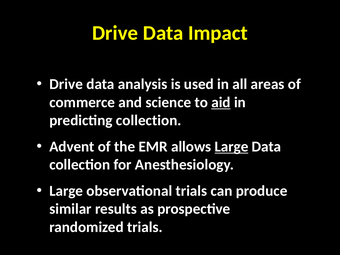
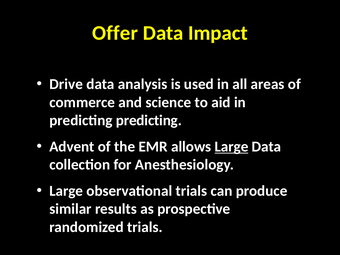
Drive at (115, 33): Drive -> Offer
aid underline: present -> none
predicting collection: collection -> predicting
